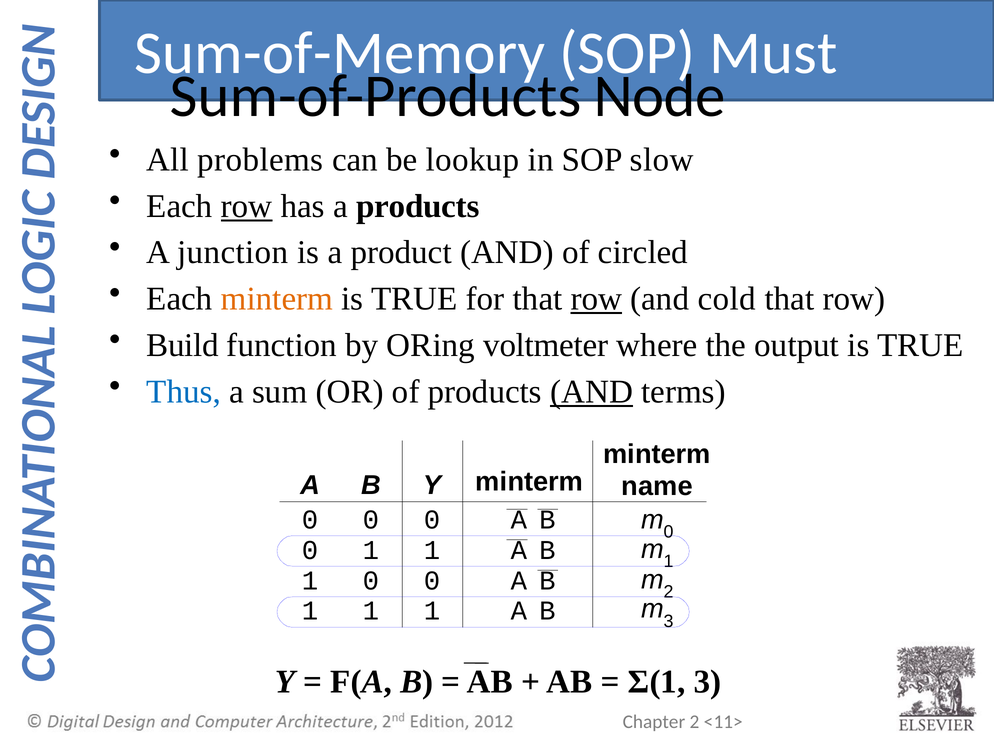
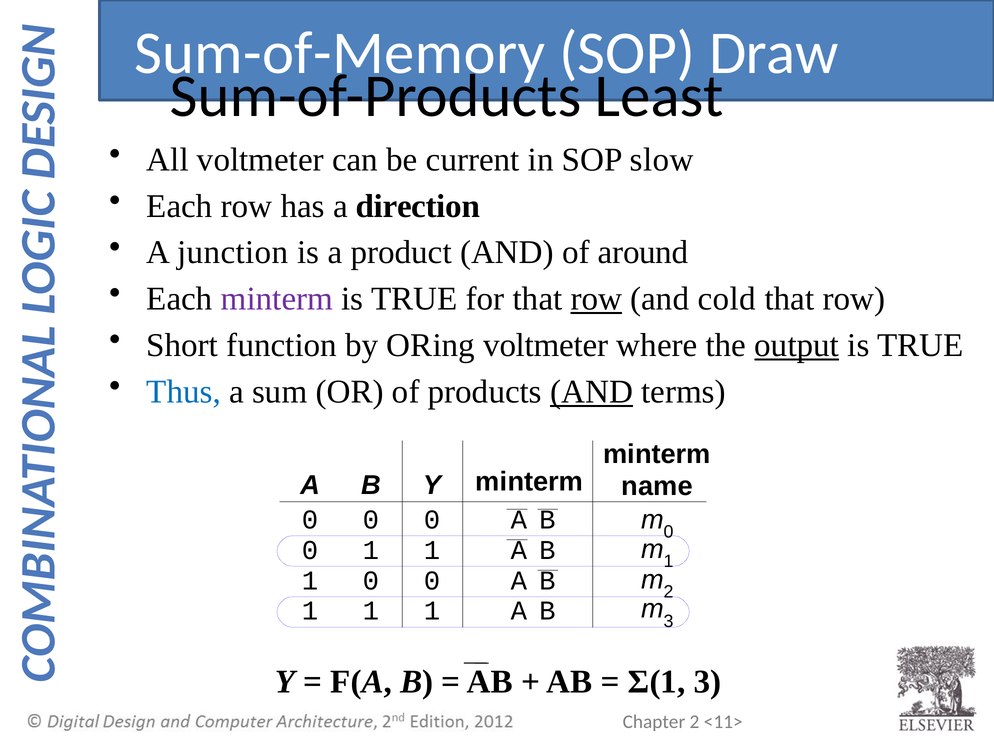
Must: Must -> Draw
Node: Node -> Least
All problems: problems -> voltmeter
lookup: lookup -> current
row at (247, 206) underline: present -> none
a products: products -> direction
circled: circled -> around
minterm at (277, 299) colour: orange -> purple
Build: Build -> Short
output underline: none -> present
